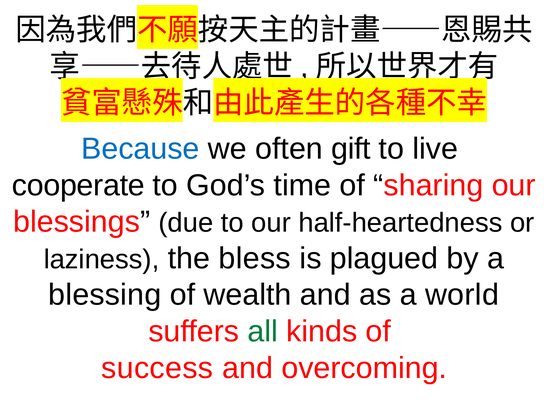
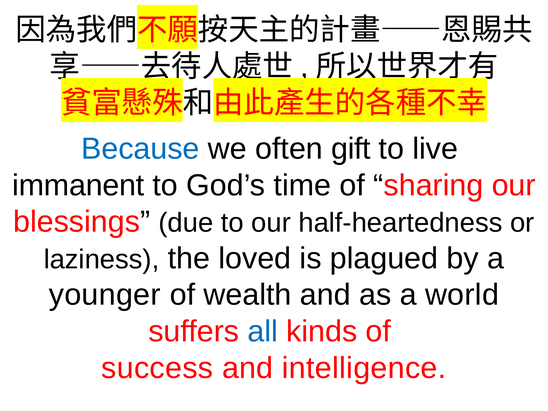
cooperate: cooperate -> immanent
bless: bless -> loved
blessing: blessing -> younger
all colour: green -> blue
overcoming: overcoming -> intelligence
